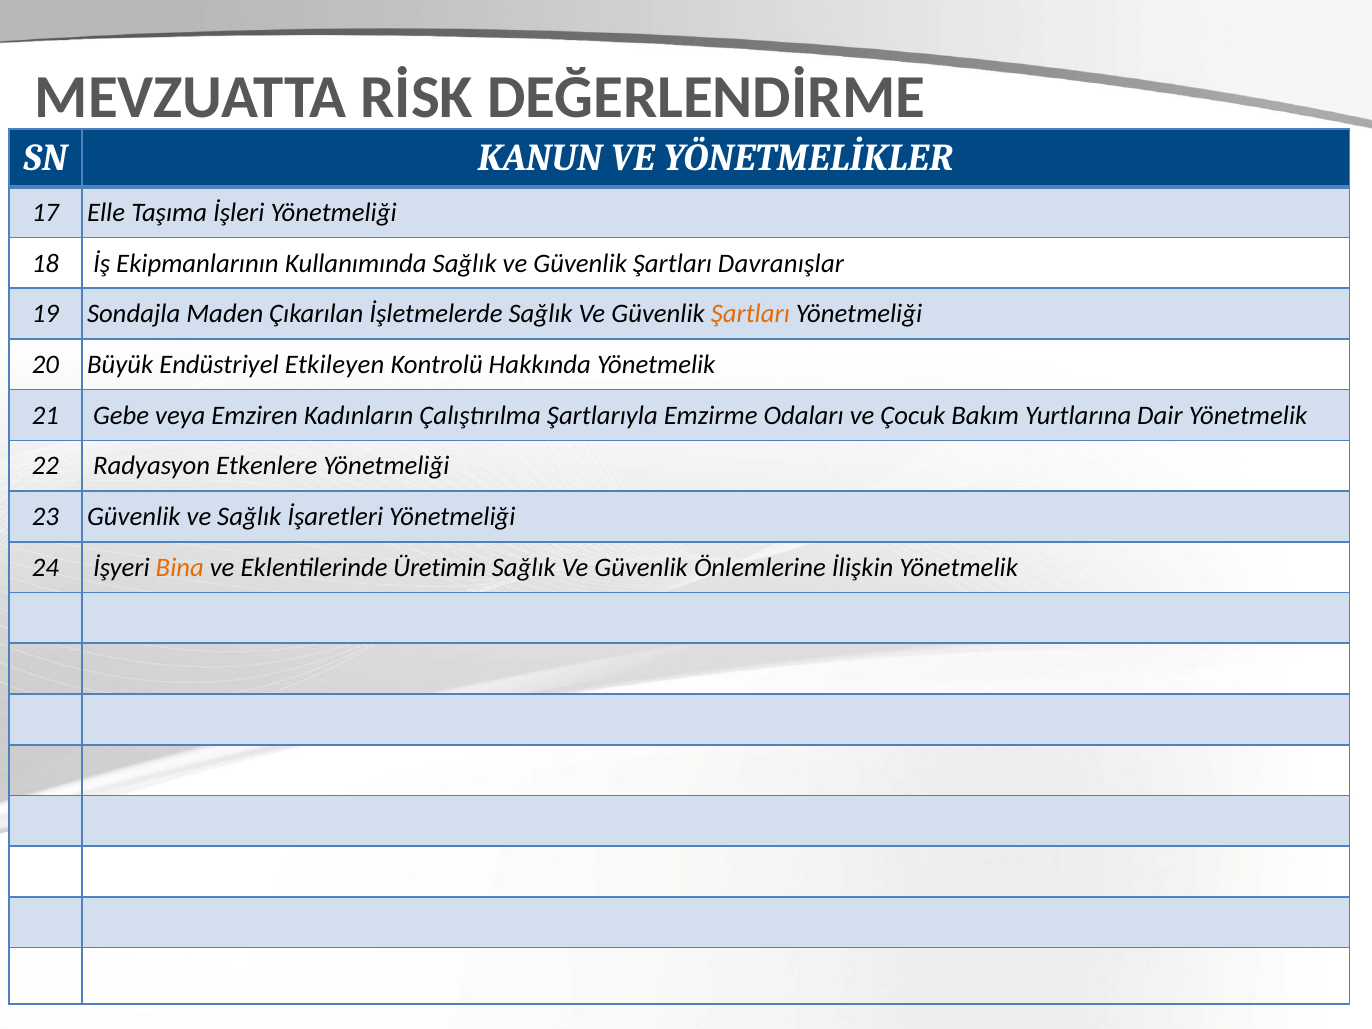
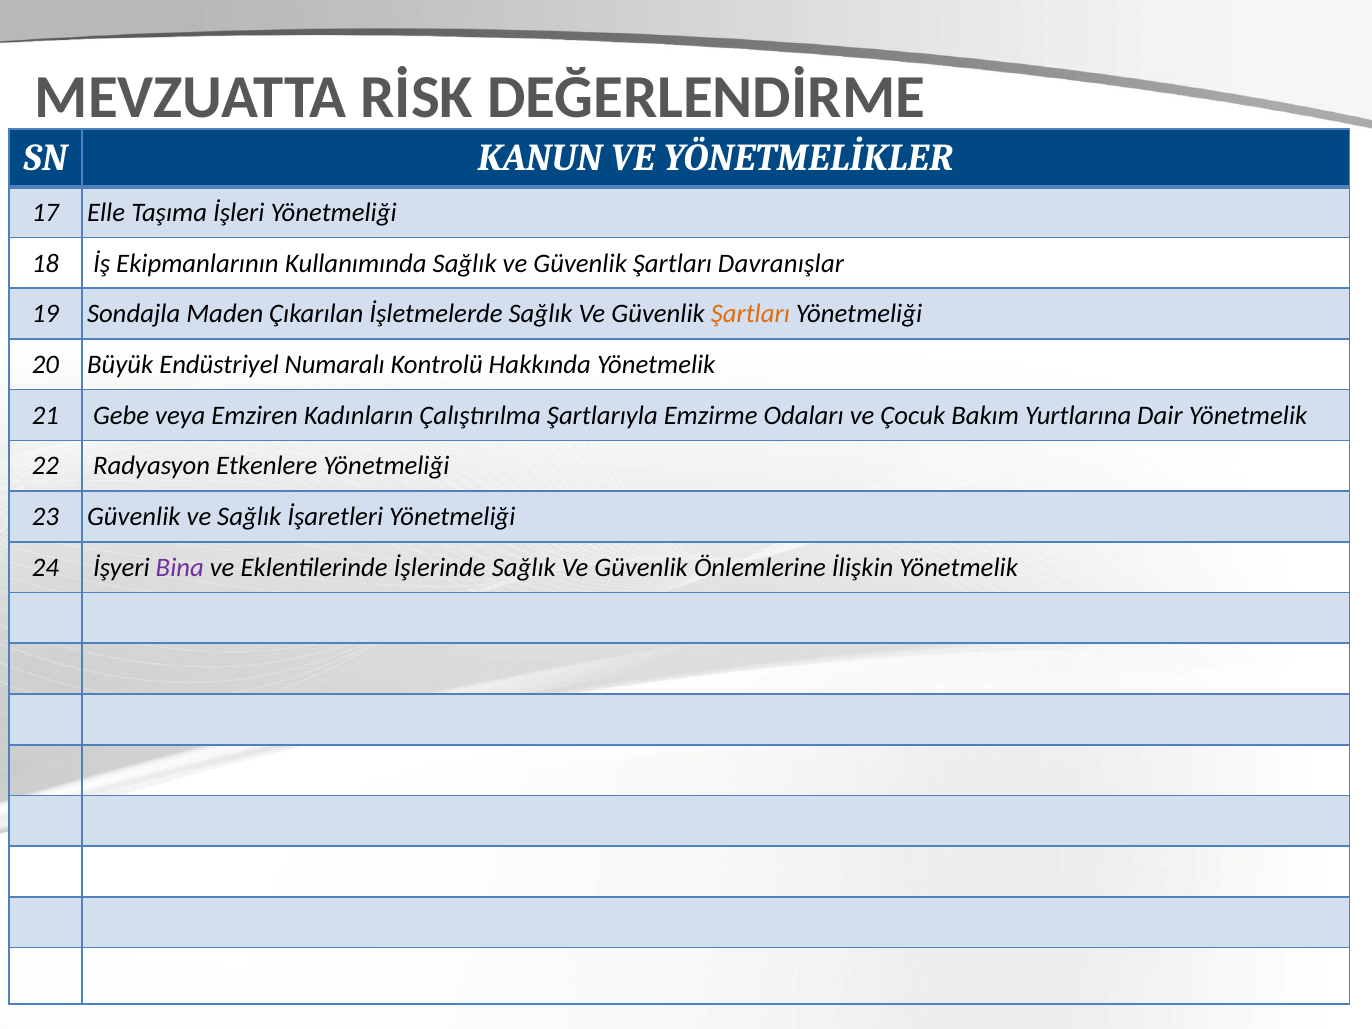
Etkileyen: Etkileyen -> Numaralı
Bina colour: orange -> purple
Üretimin: Üretimin -> İşlerinde
